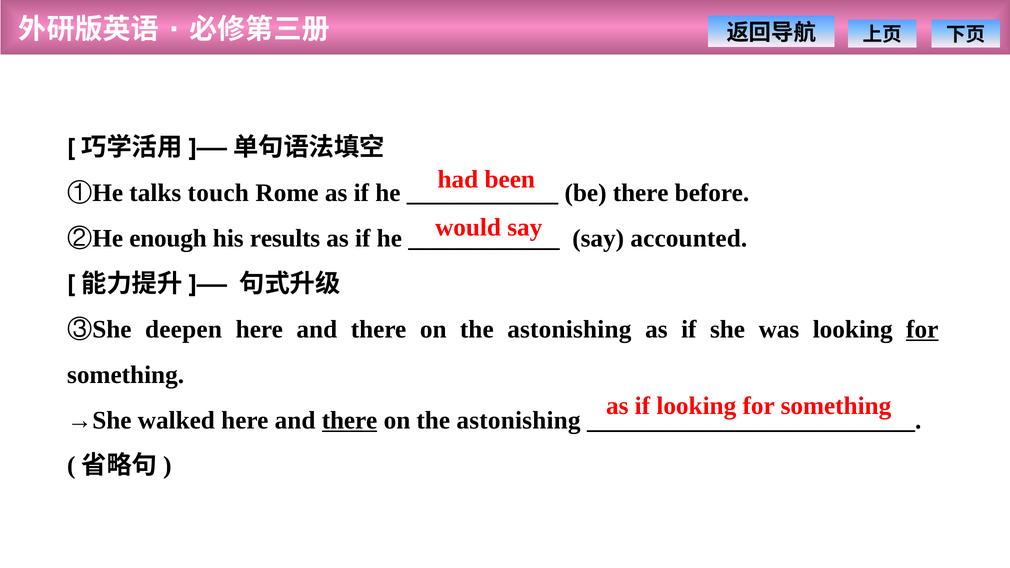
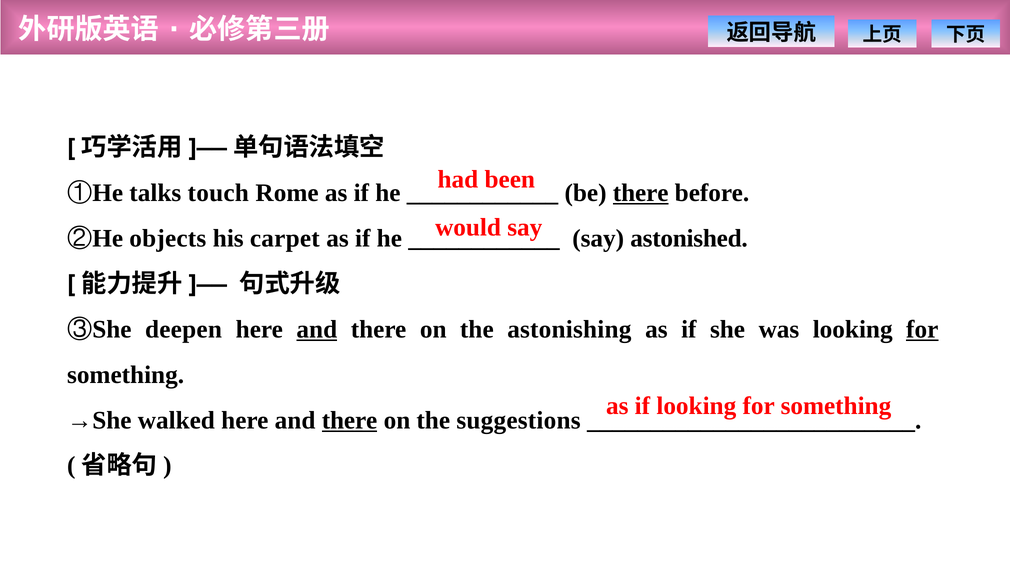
there at (641, 193) underline: none -> present
enough: enough -> objects
results: results -> carpet
accounted: accounted -> astonished
and at (317, 329) underline: none -> present
astonishing at (519, 420): astonishing -> suggestions
